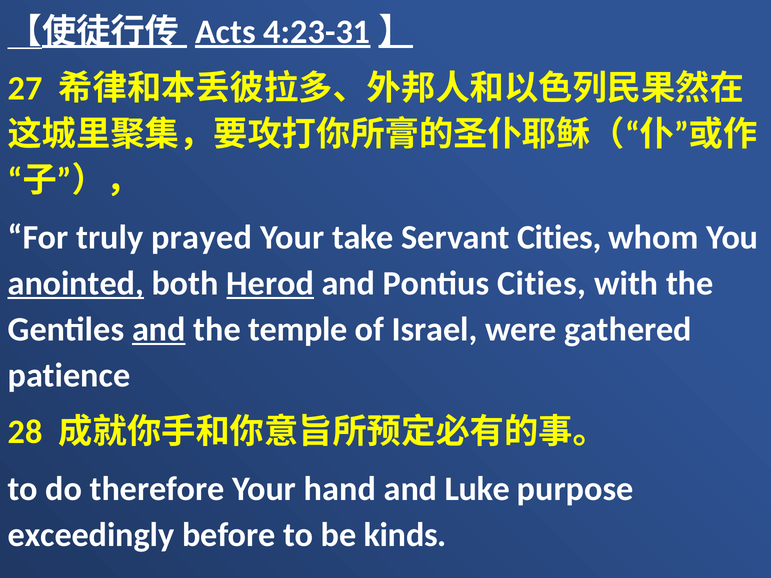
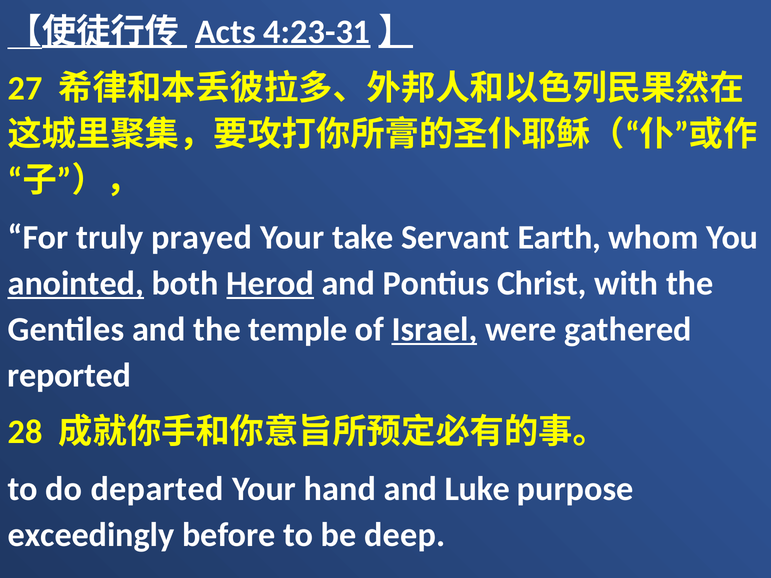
Servant Cities: Cities -> Earth
Pontius Cities: Cities -> Christ
and at (159, 329) underline: present -> none
Israel underline: none -> present
patience: patience -> reported
therefore: therefore -> departed
kinds: kinds -> deep
